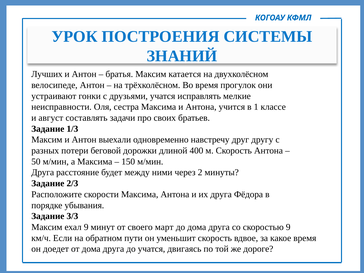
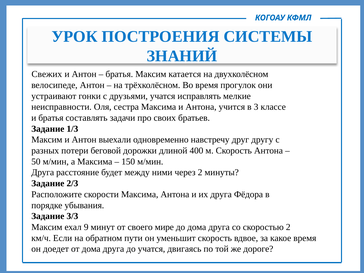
Лучших: Лучших -> Свежих
1: 1 -> 3
и август: август -> братья
март: март -> мире
скоростью 9: 9 -> 2
